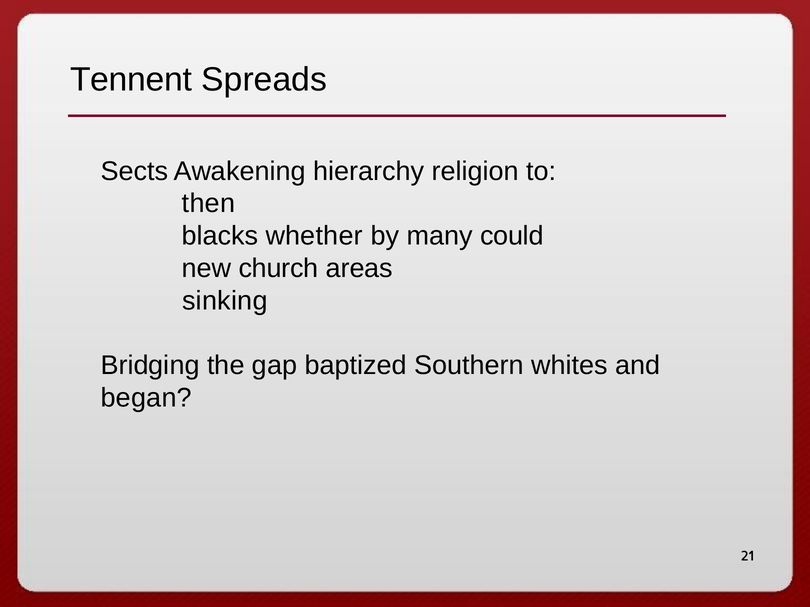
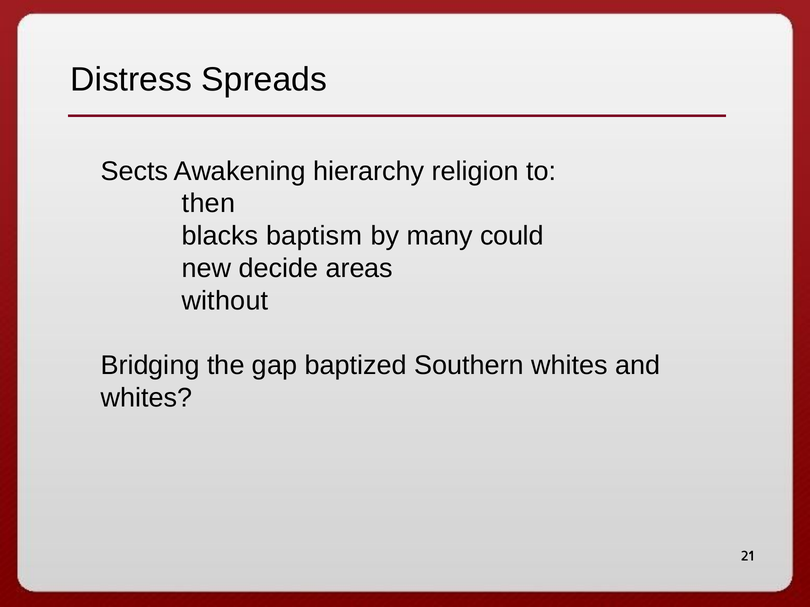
Tennent: Tennent -> Distress
whether: whether -> baptism
church: church -> decide
sinking: sinking -> without
began at (146, 398): began -> whites
